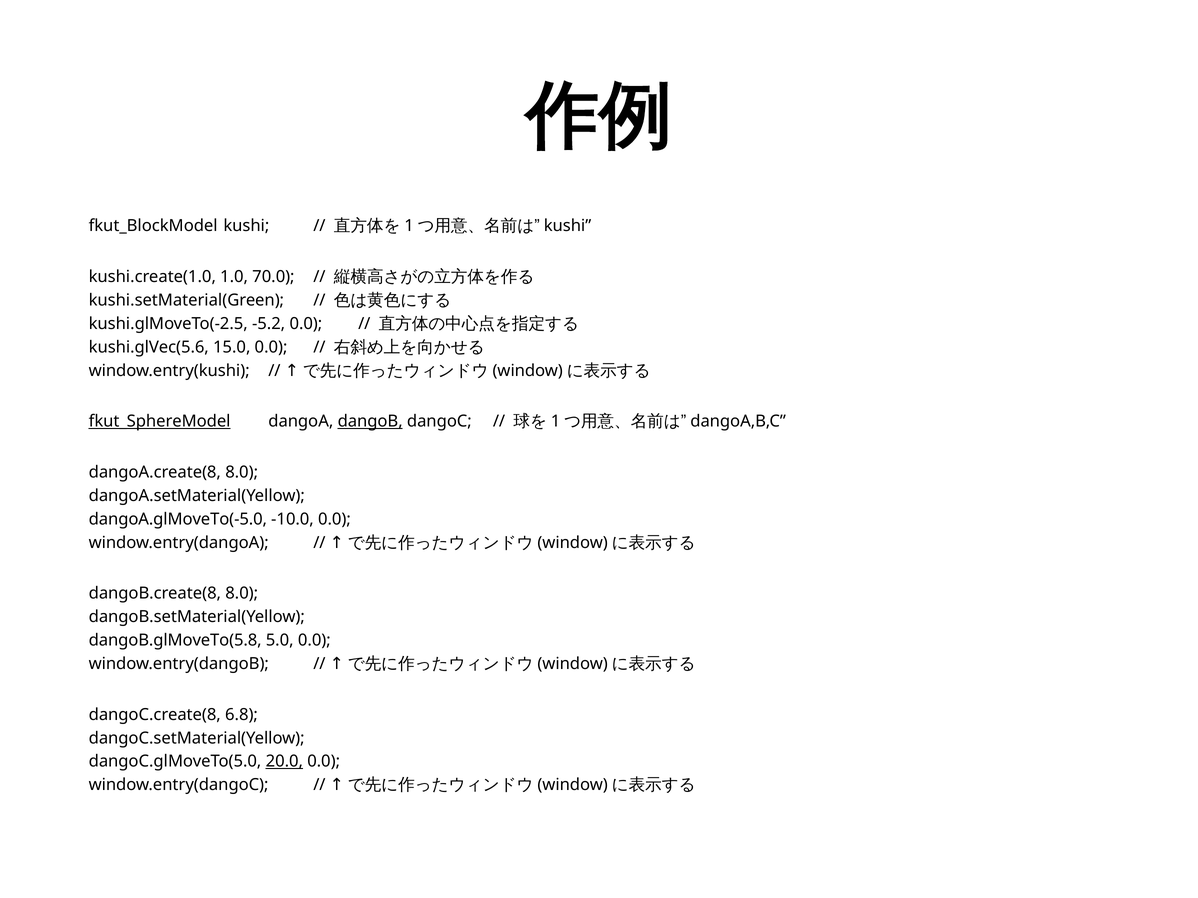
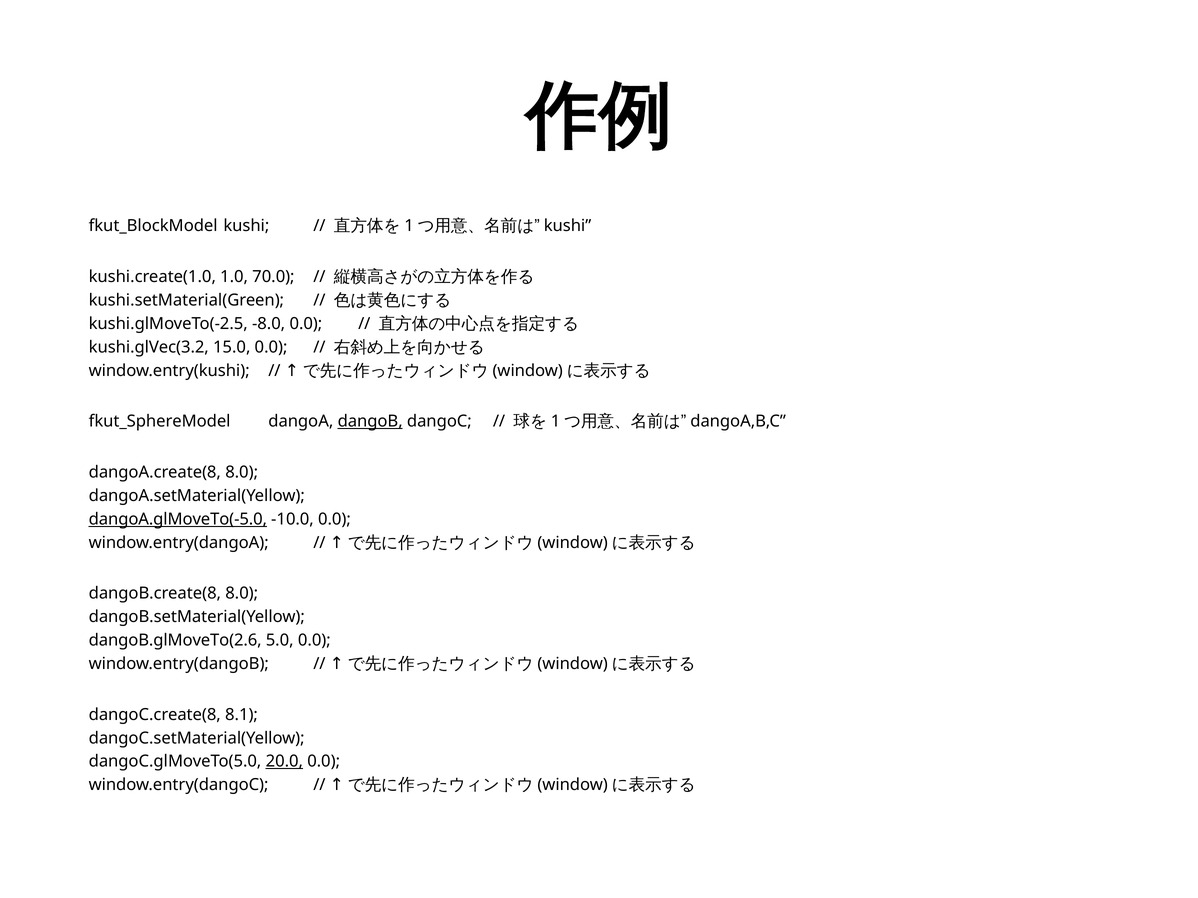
-5.2: -5.2 -> -8.0
kushi.glVec(5.6: kushi.glVec(5.6 -> kushi.glVec(3.2
fkut_SphereModel underline: present -> none
dangoA.glMoveTo(-5.0 underline: none -> present
dangoB.glMoveTo(5.8: dangoB.glMoveTo(5.8 -> dangoB.glMoveTo(2.6
6.8: 6.8 -> 8.1
